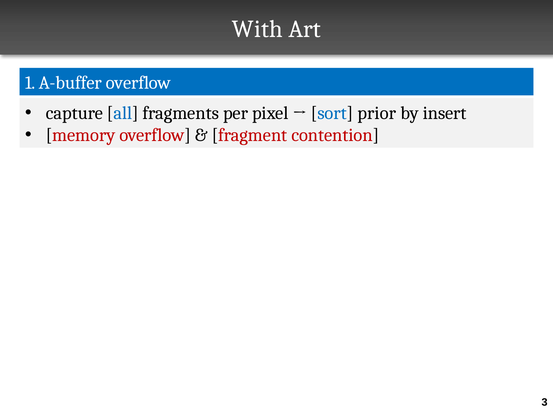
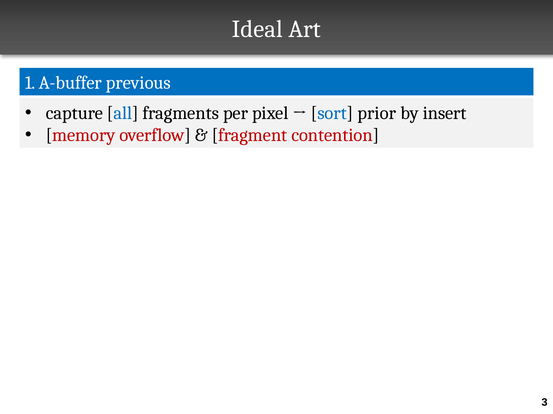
With: With -> Ideal
A-buffer overflow: overflow -> previous
